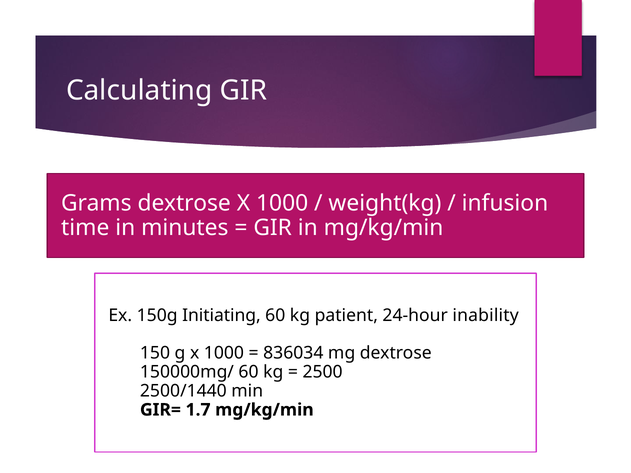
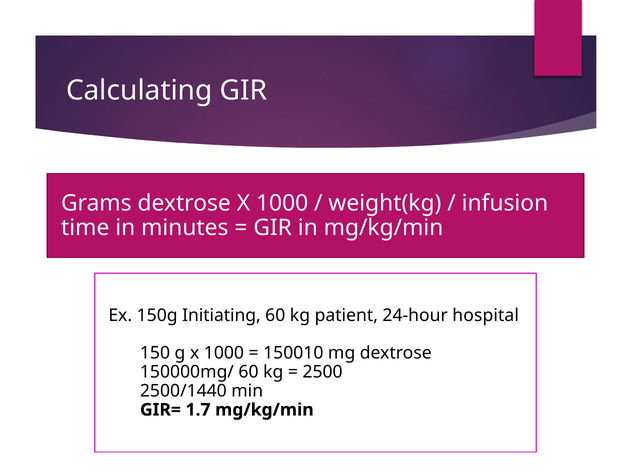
inability: inability -> hospital
836034: 836034 -> 150010
